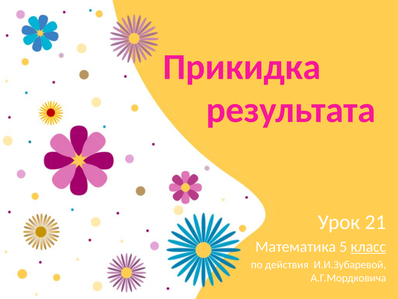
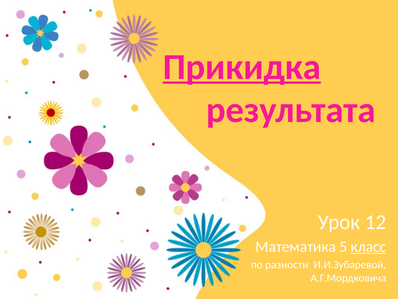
Прикидка underline: none -> present
21: 21 -> 12
действия: действия -> разности
